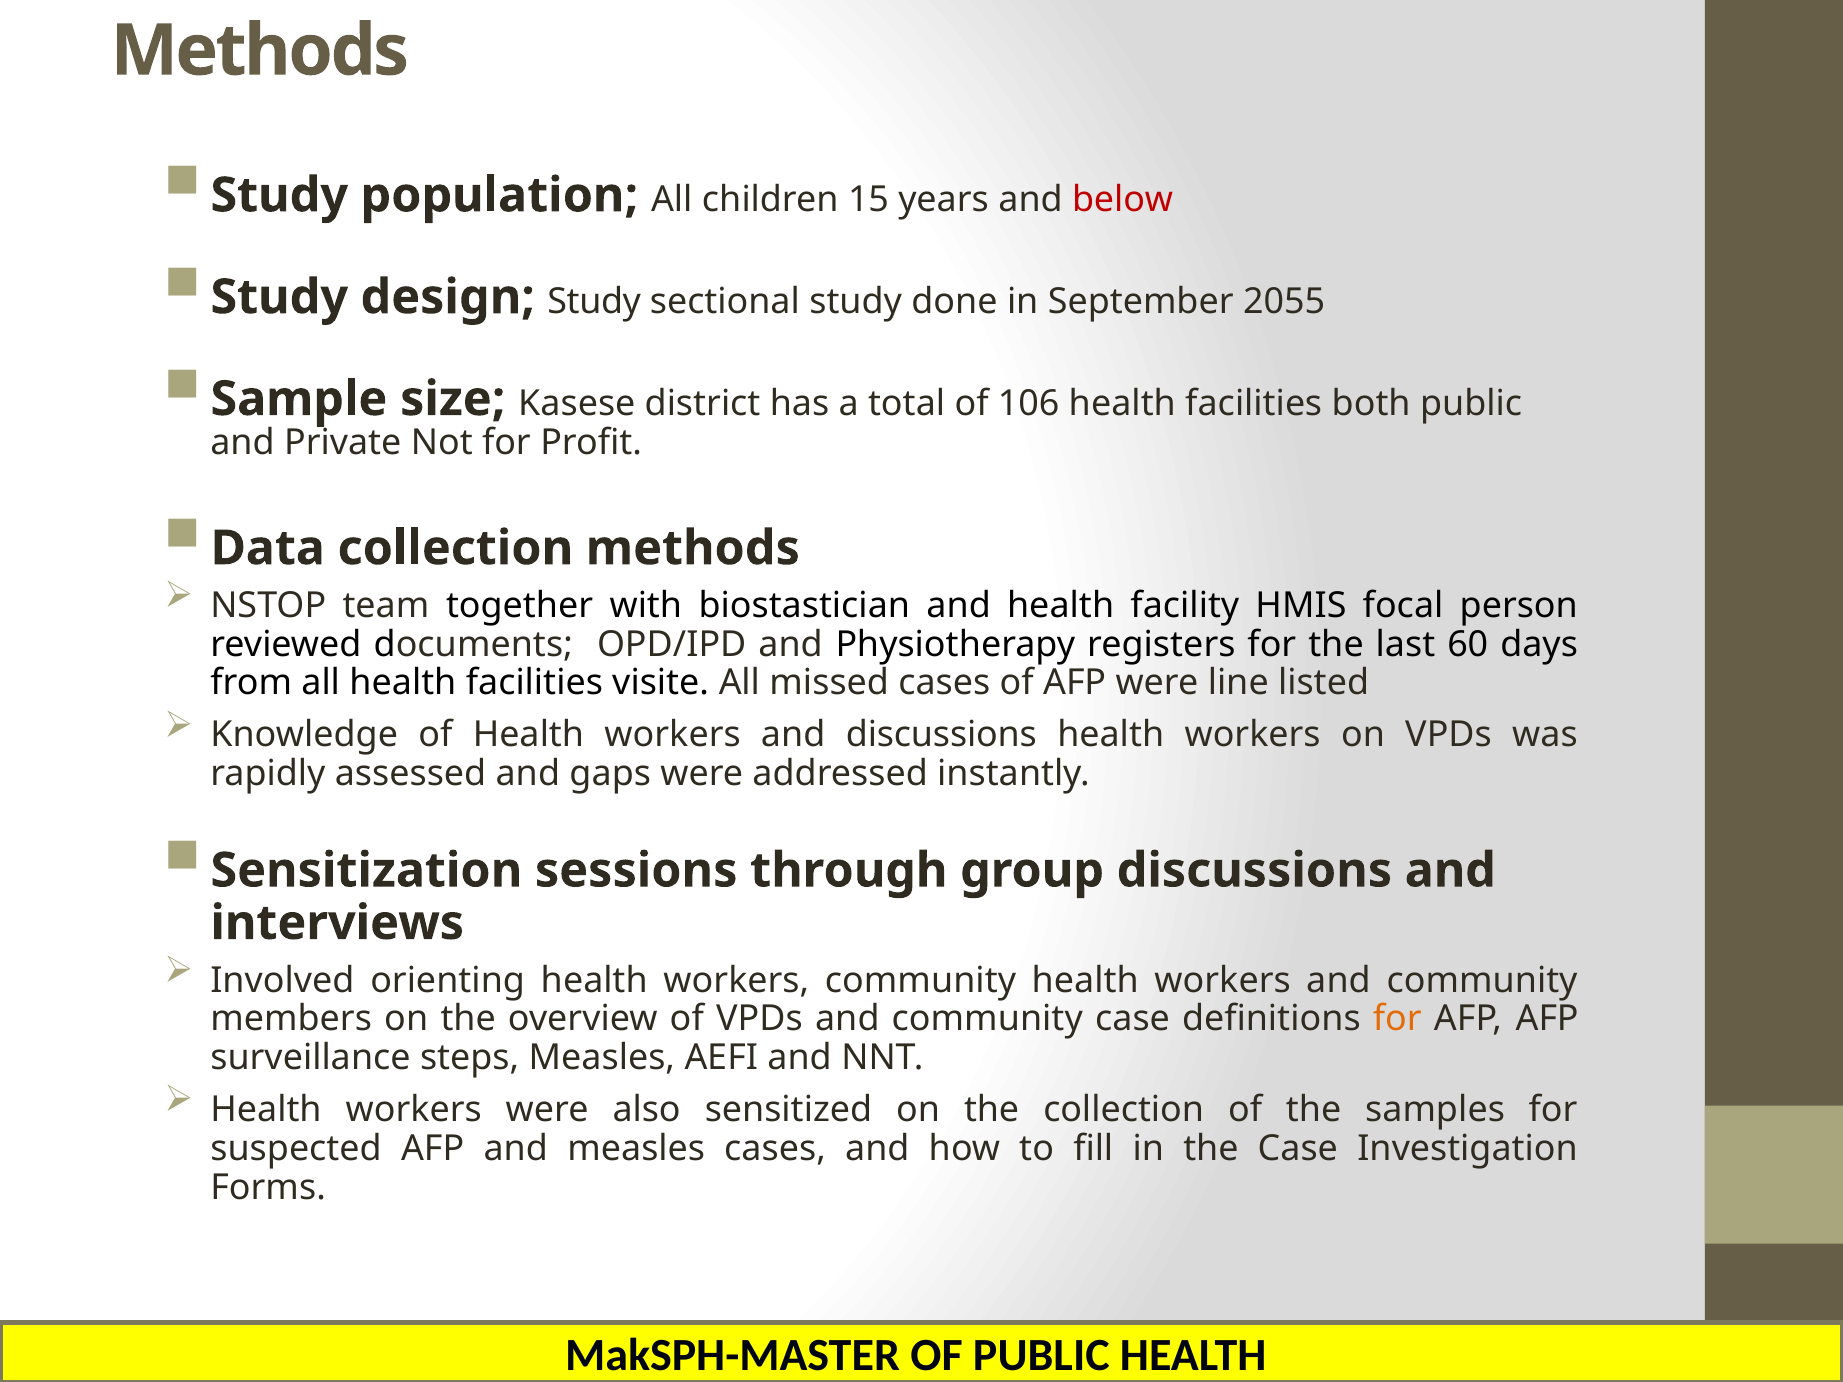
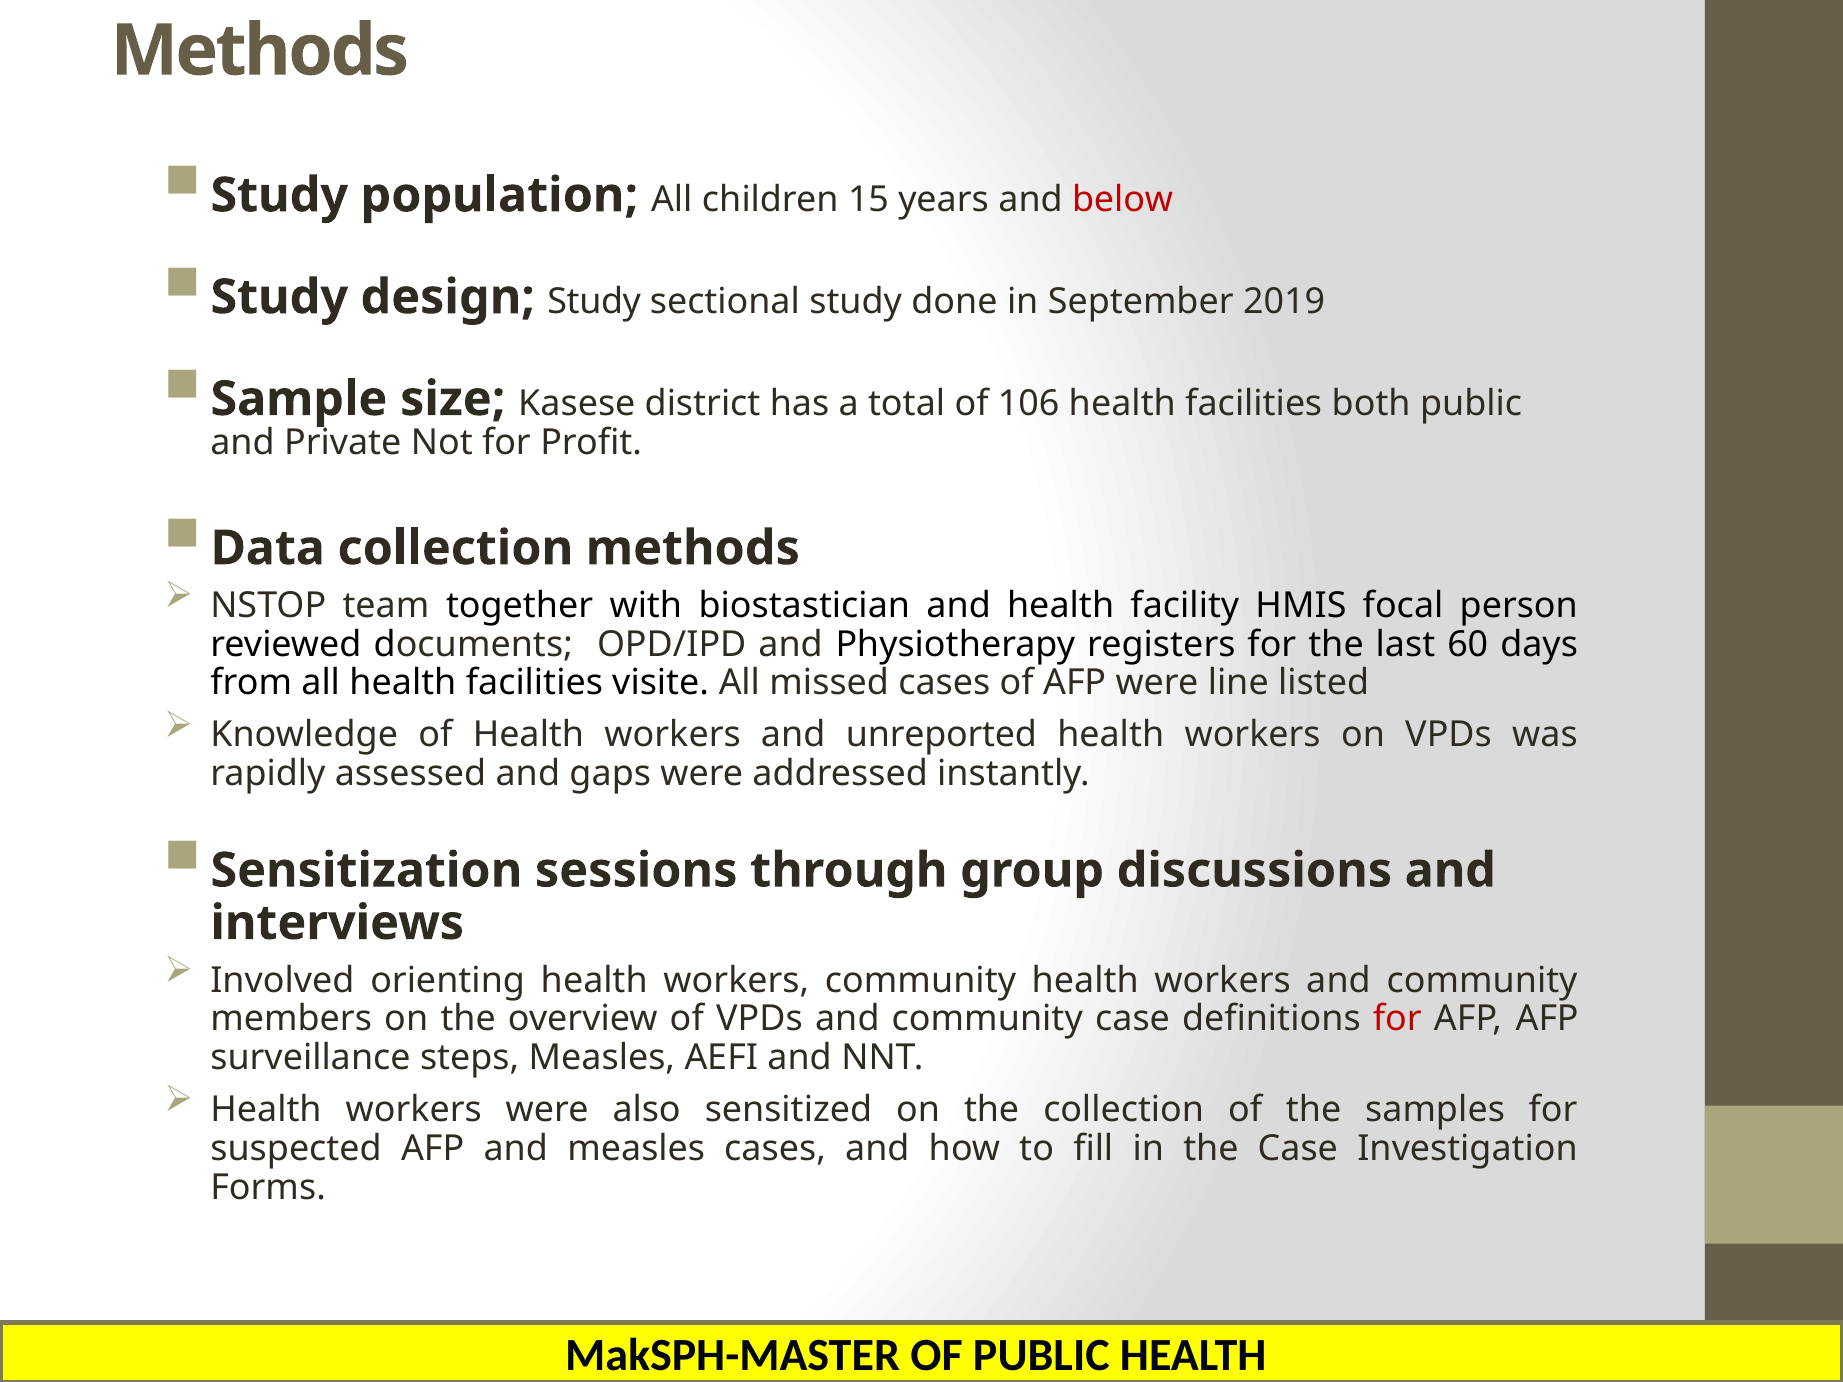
2055: 2055 -> 2019
and discussions: discussions -> unreported
for at (1397, 1019) colour: orange -> red
